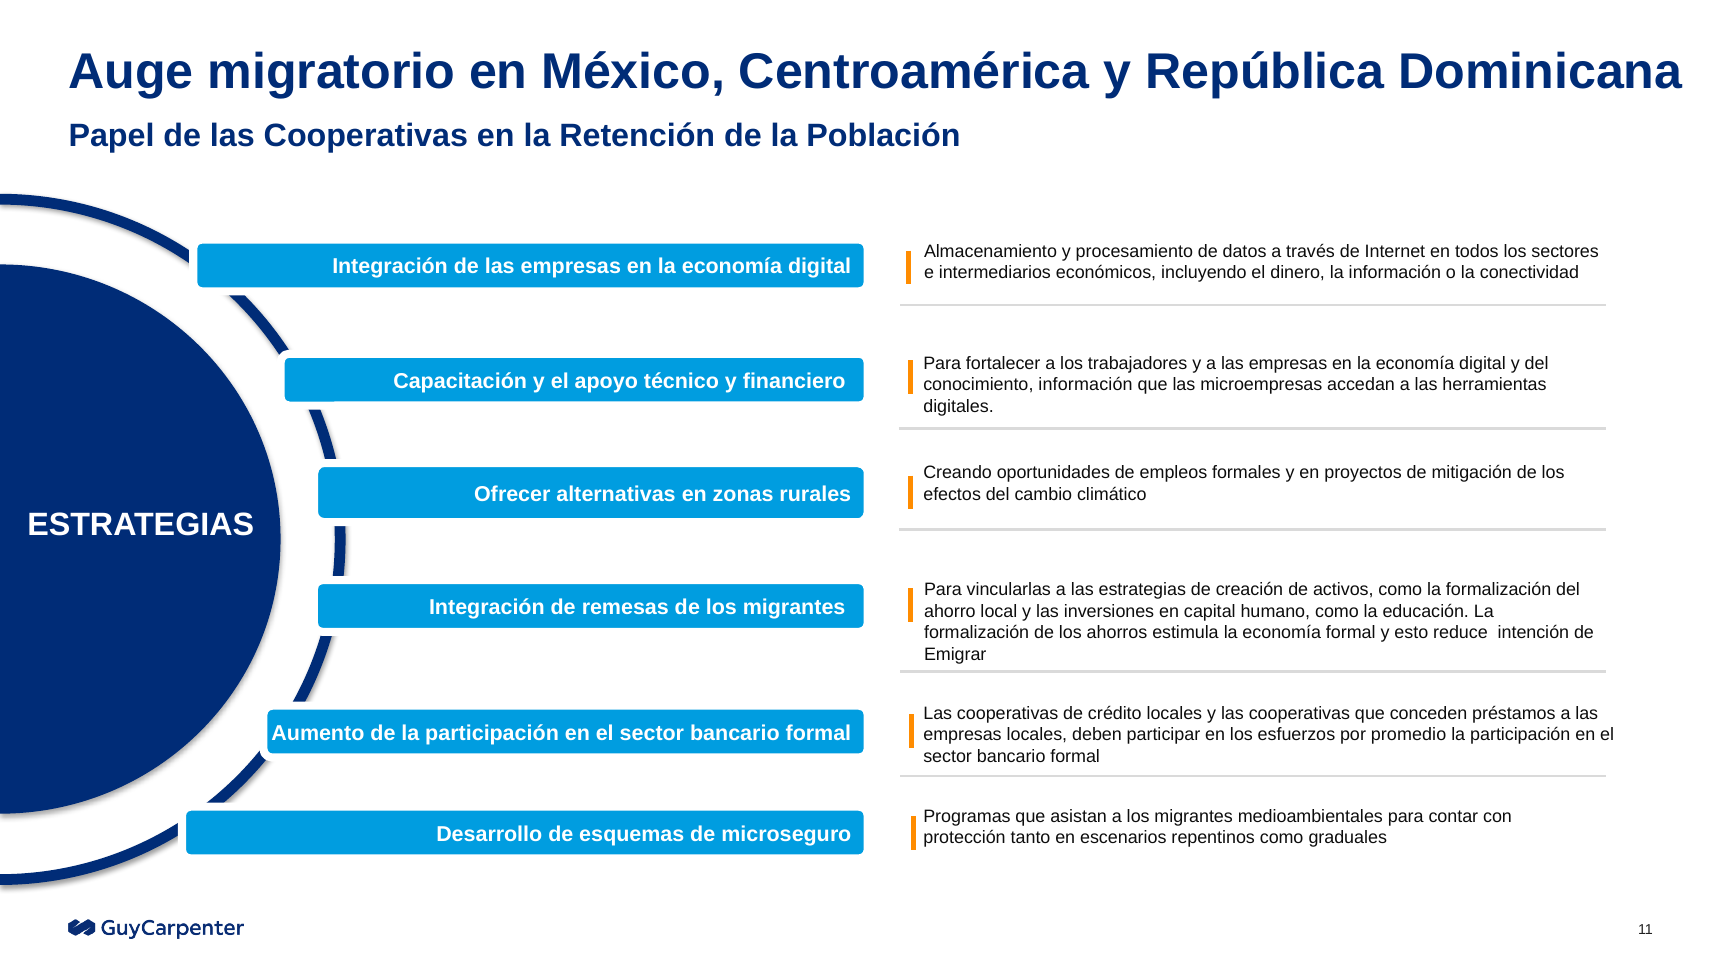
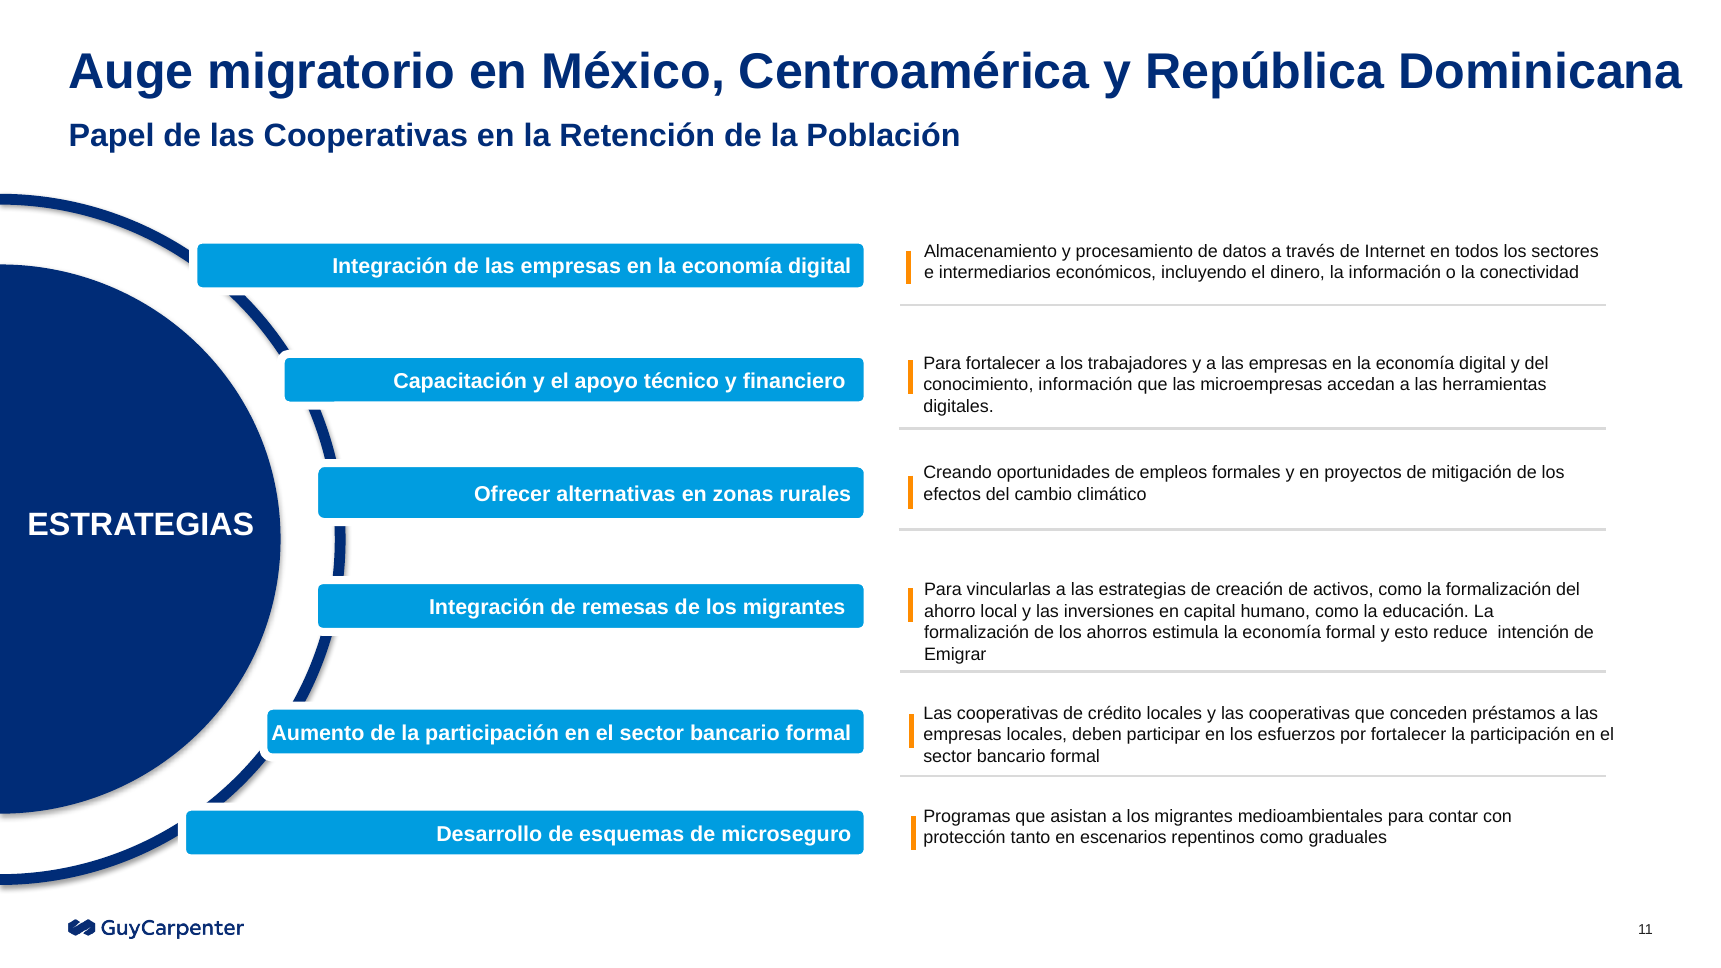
por promedio: promedio -> fortalecer
